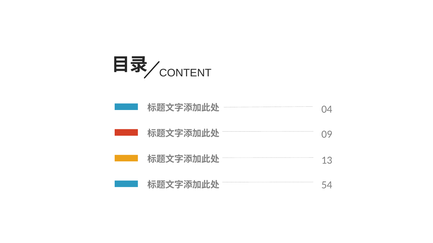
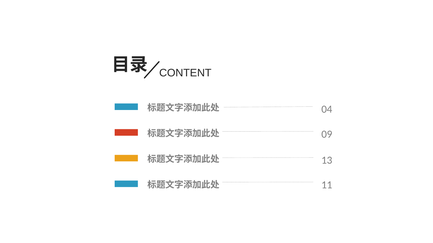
54: 54 -> 11
